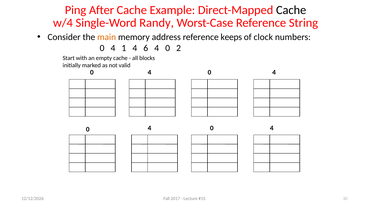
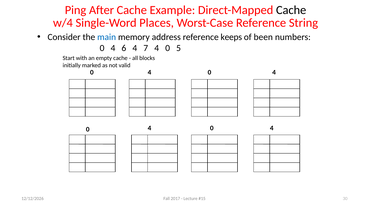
Randy: Randy -> Places
main colour: orange -> blue
clock: clock -> been
1: 1 -> 6
6: 6 -> 7
2: 2 -> 5
